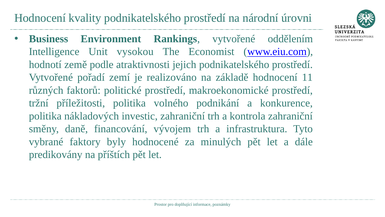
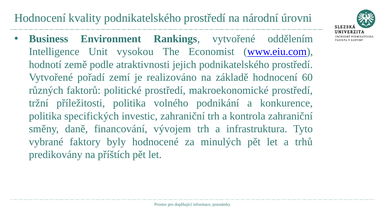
11: 11 -> 60
nákladových: nákladových -> specifických
dále: dále -> trhů
